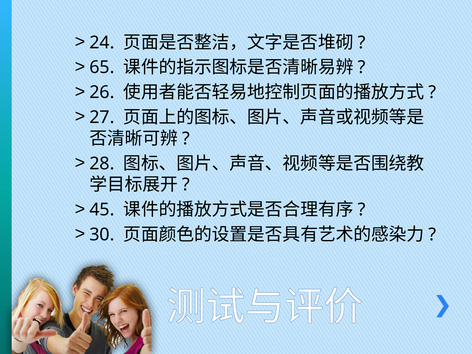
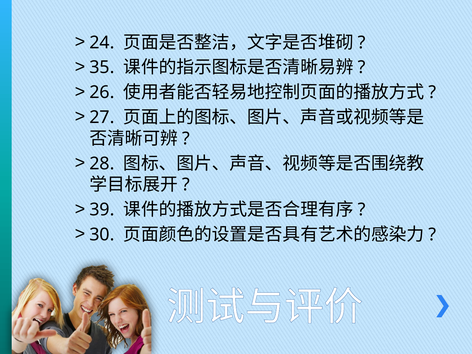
65: 65 -> 35
45: 45 -> 39
